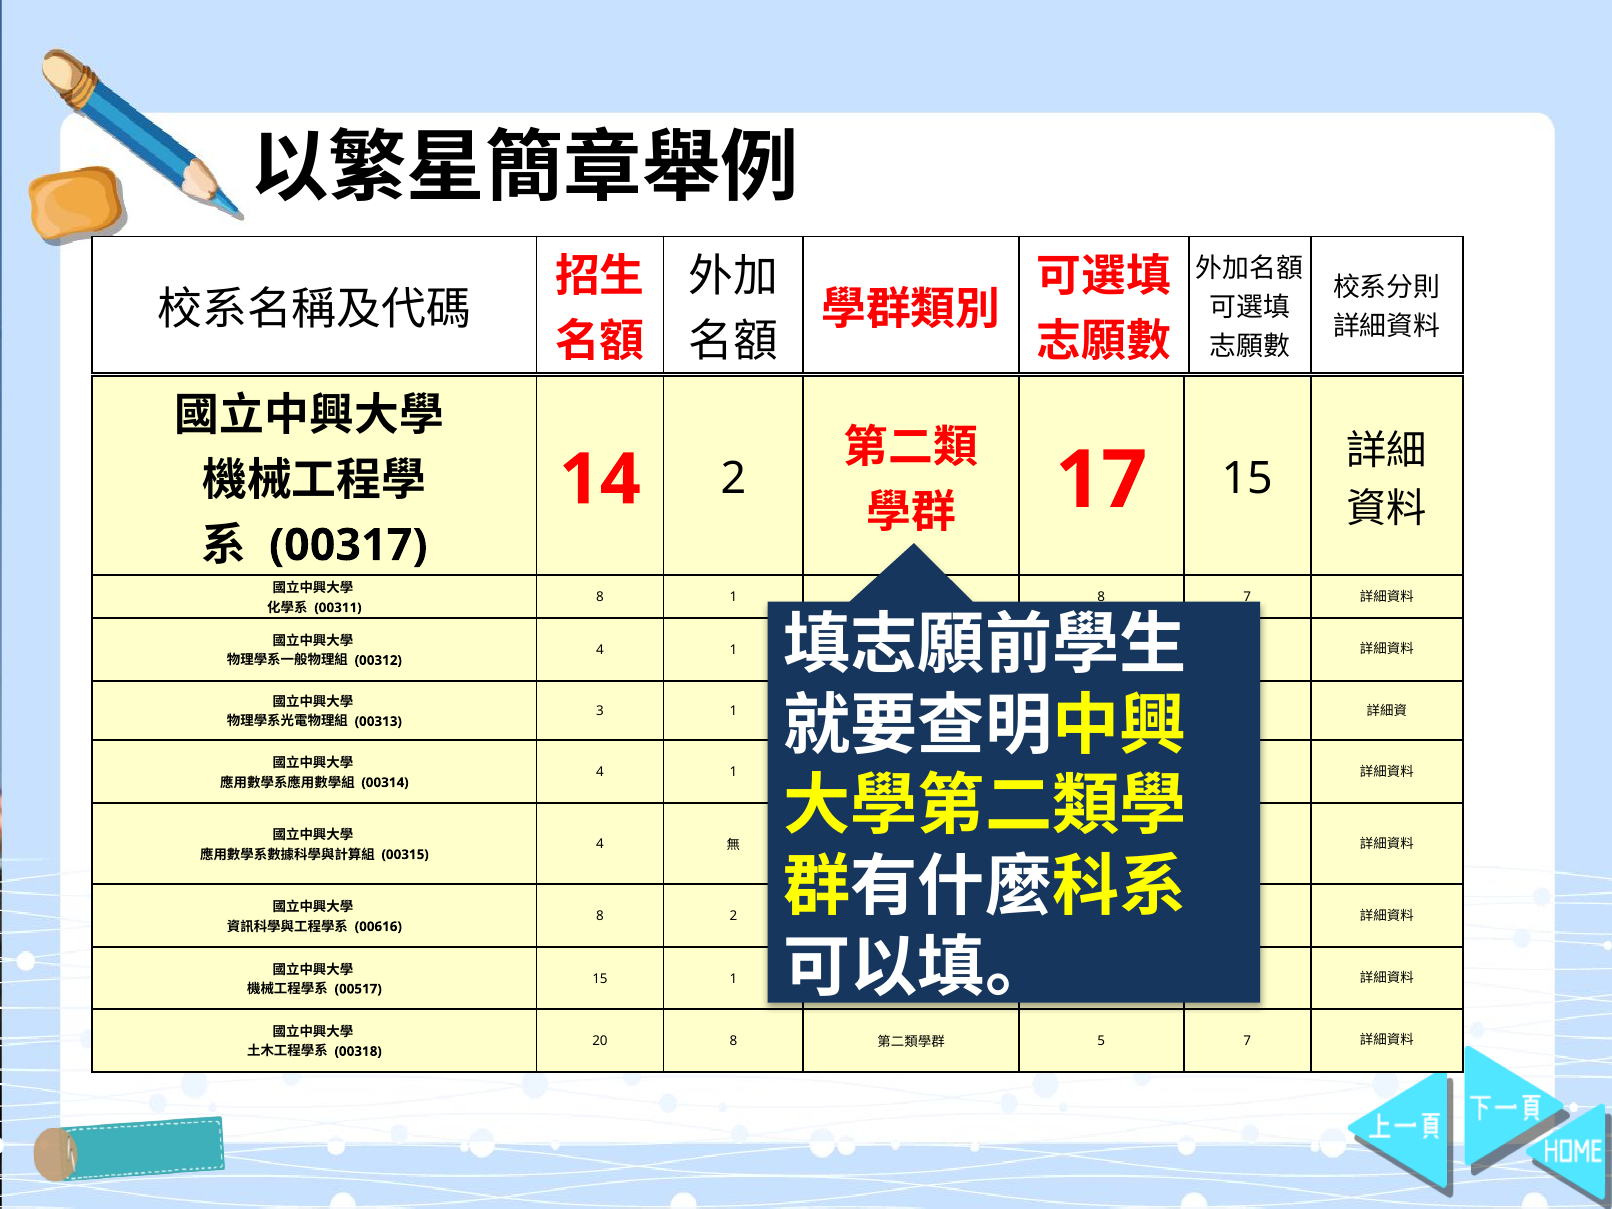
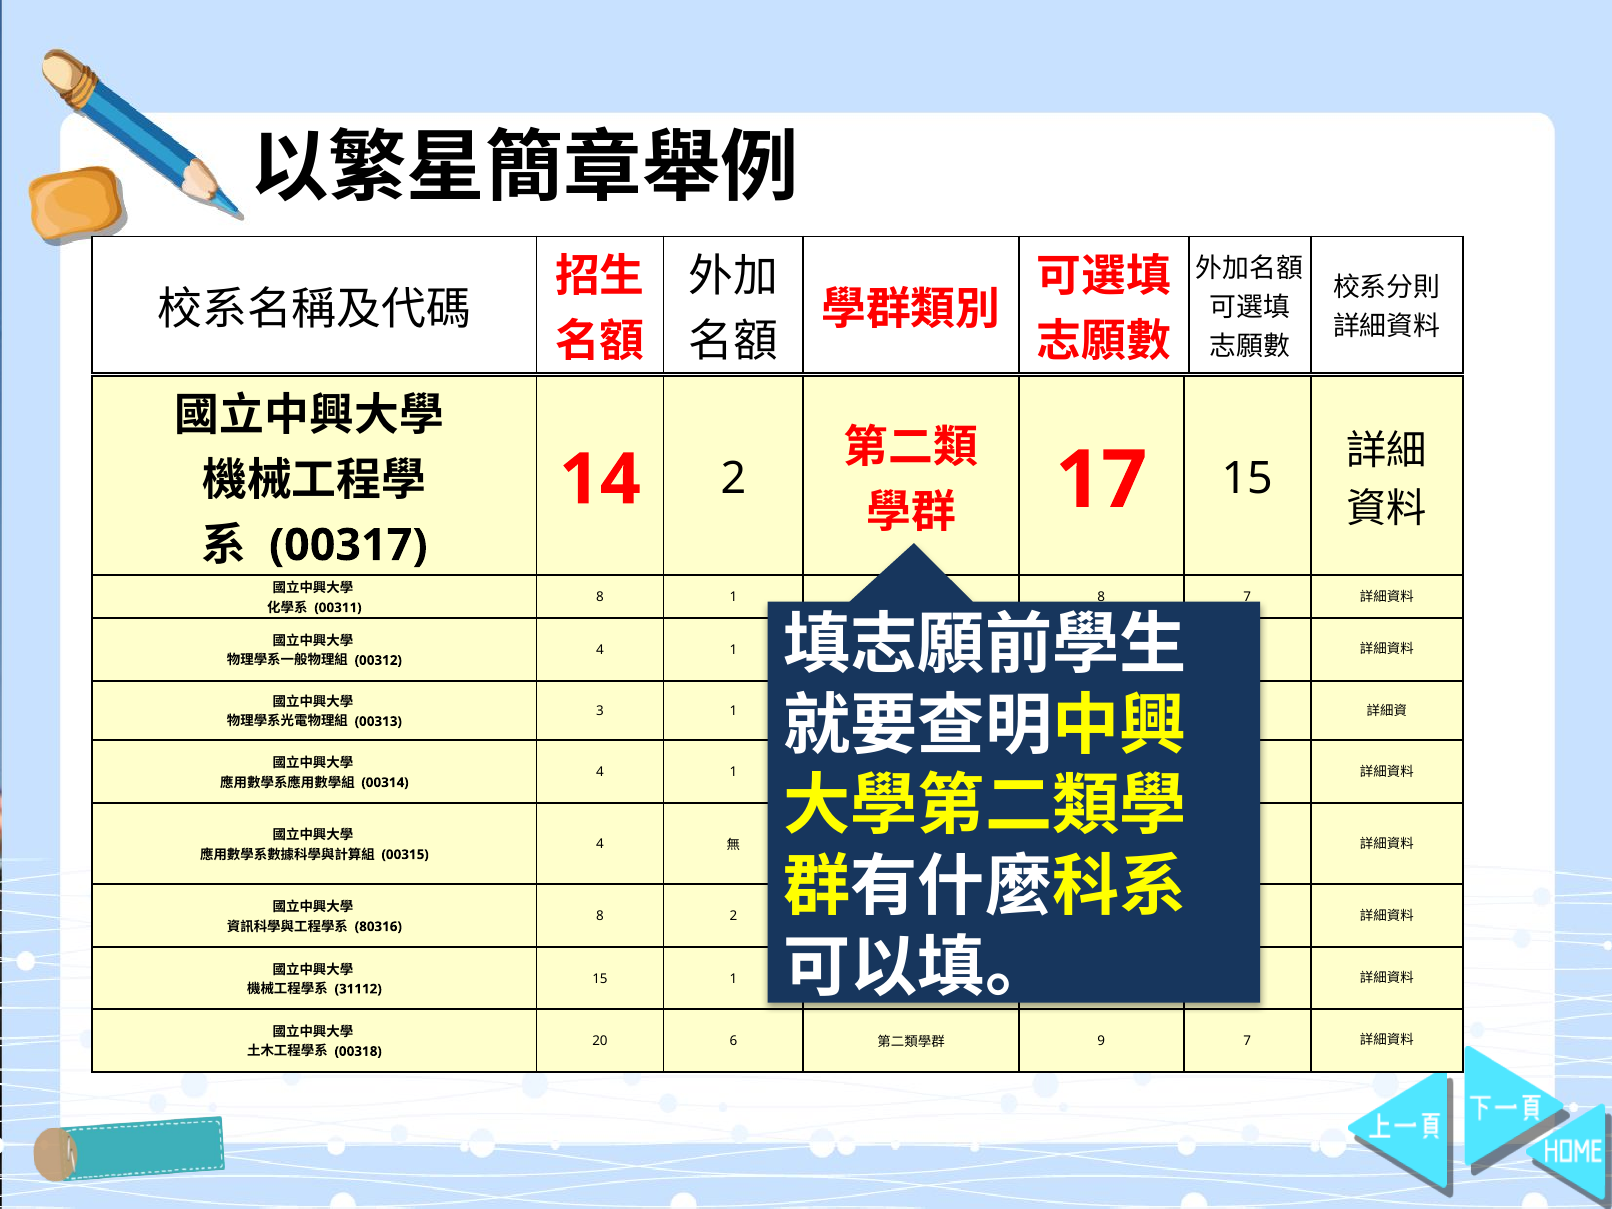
00616: 00616 -> 80316
00517: 00517 -> 31112
20 8: 8 -> 6
5: 5 -> 9
